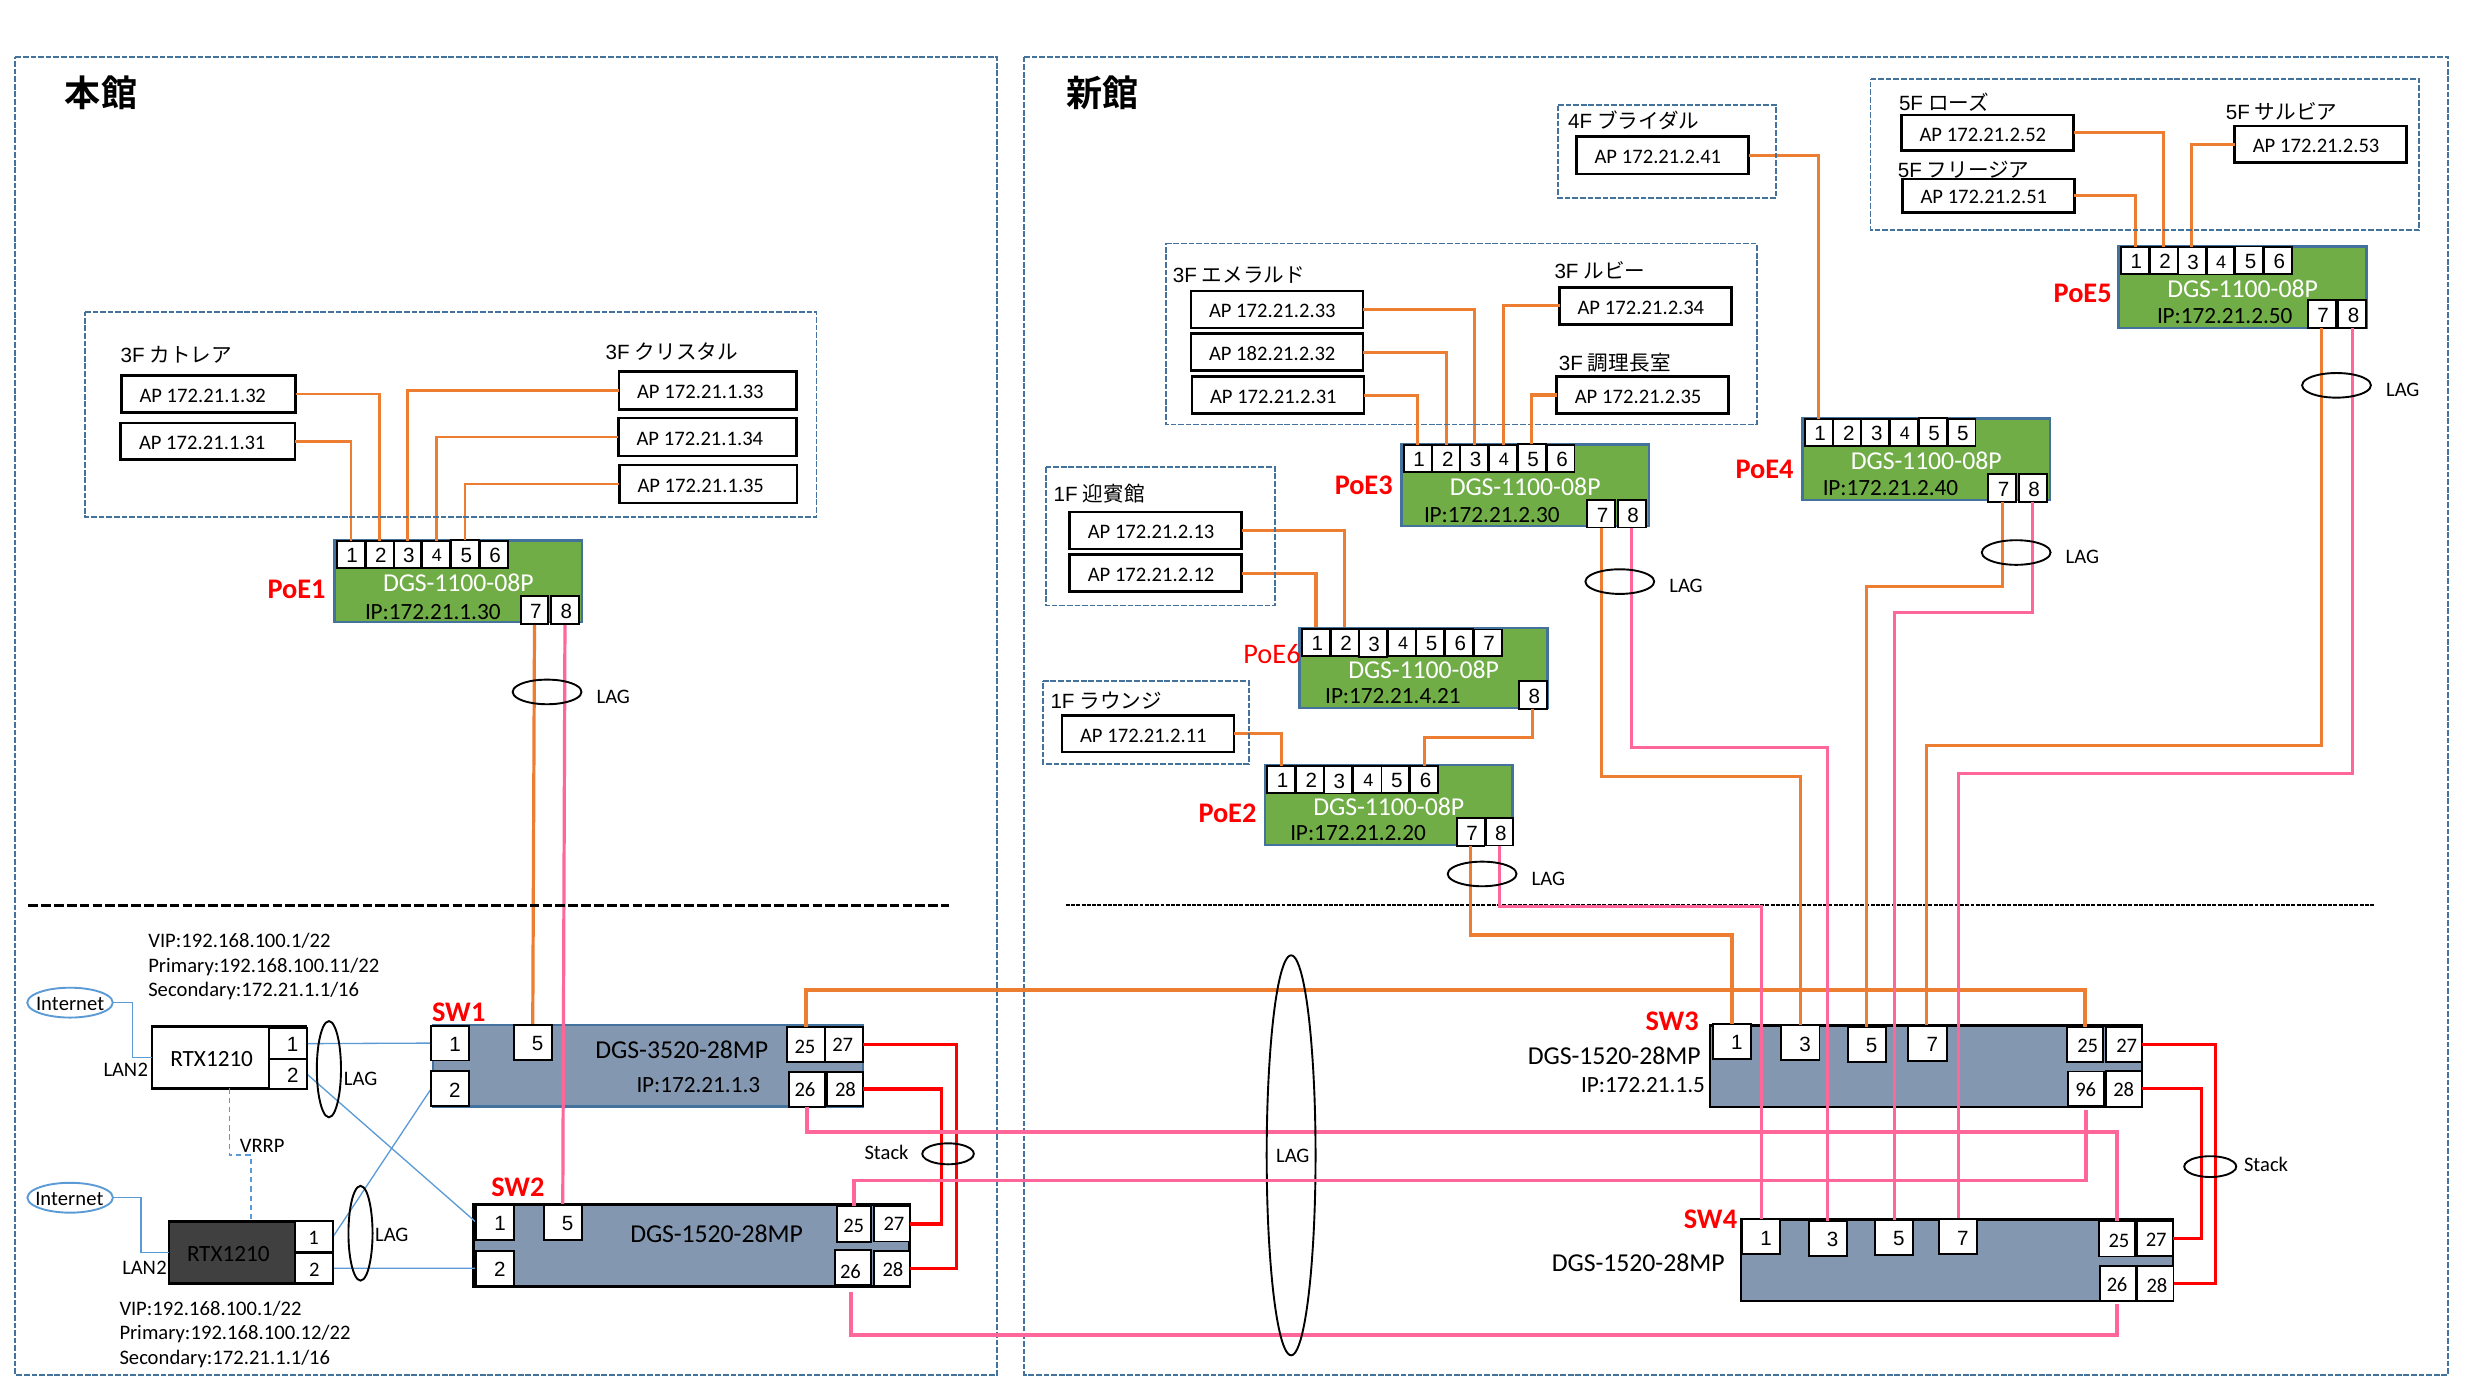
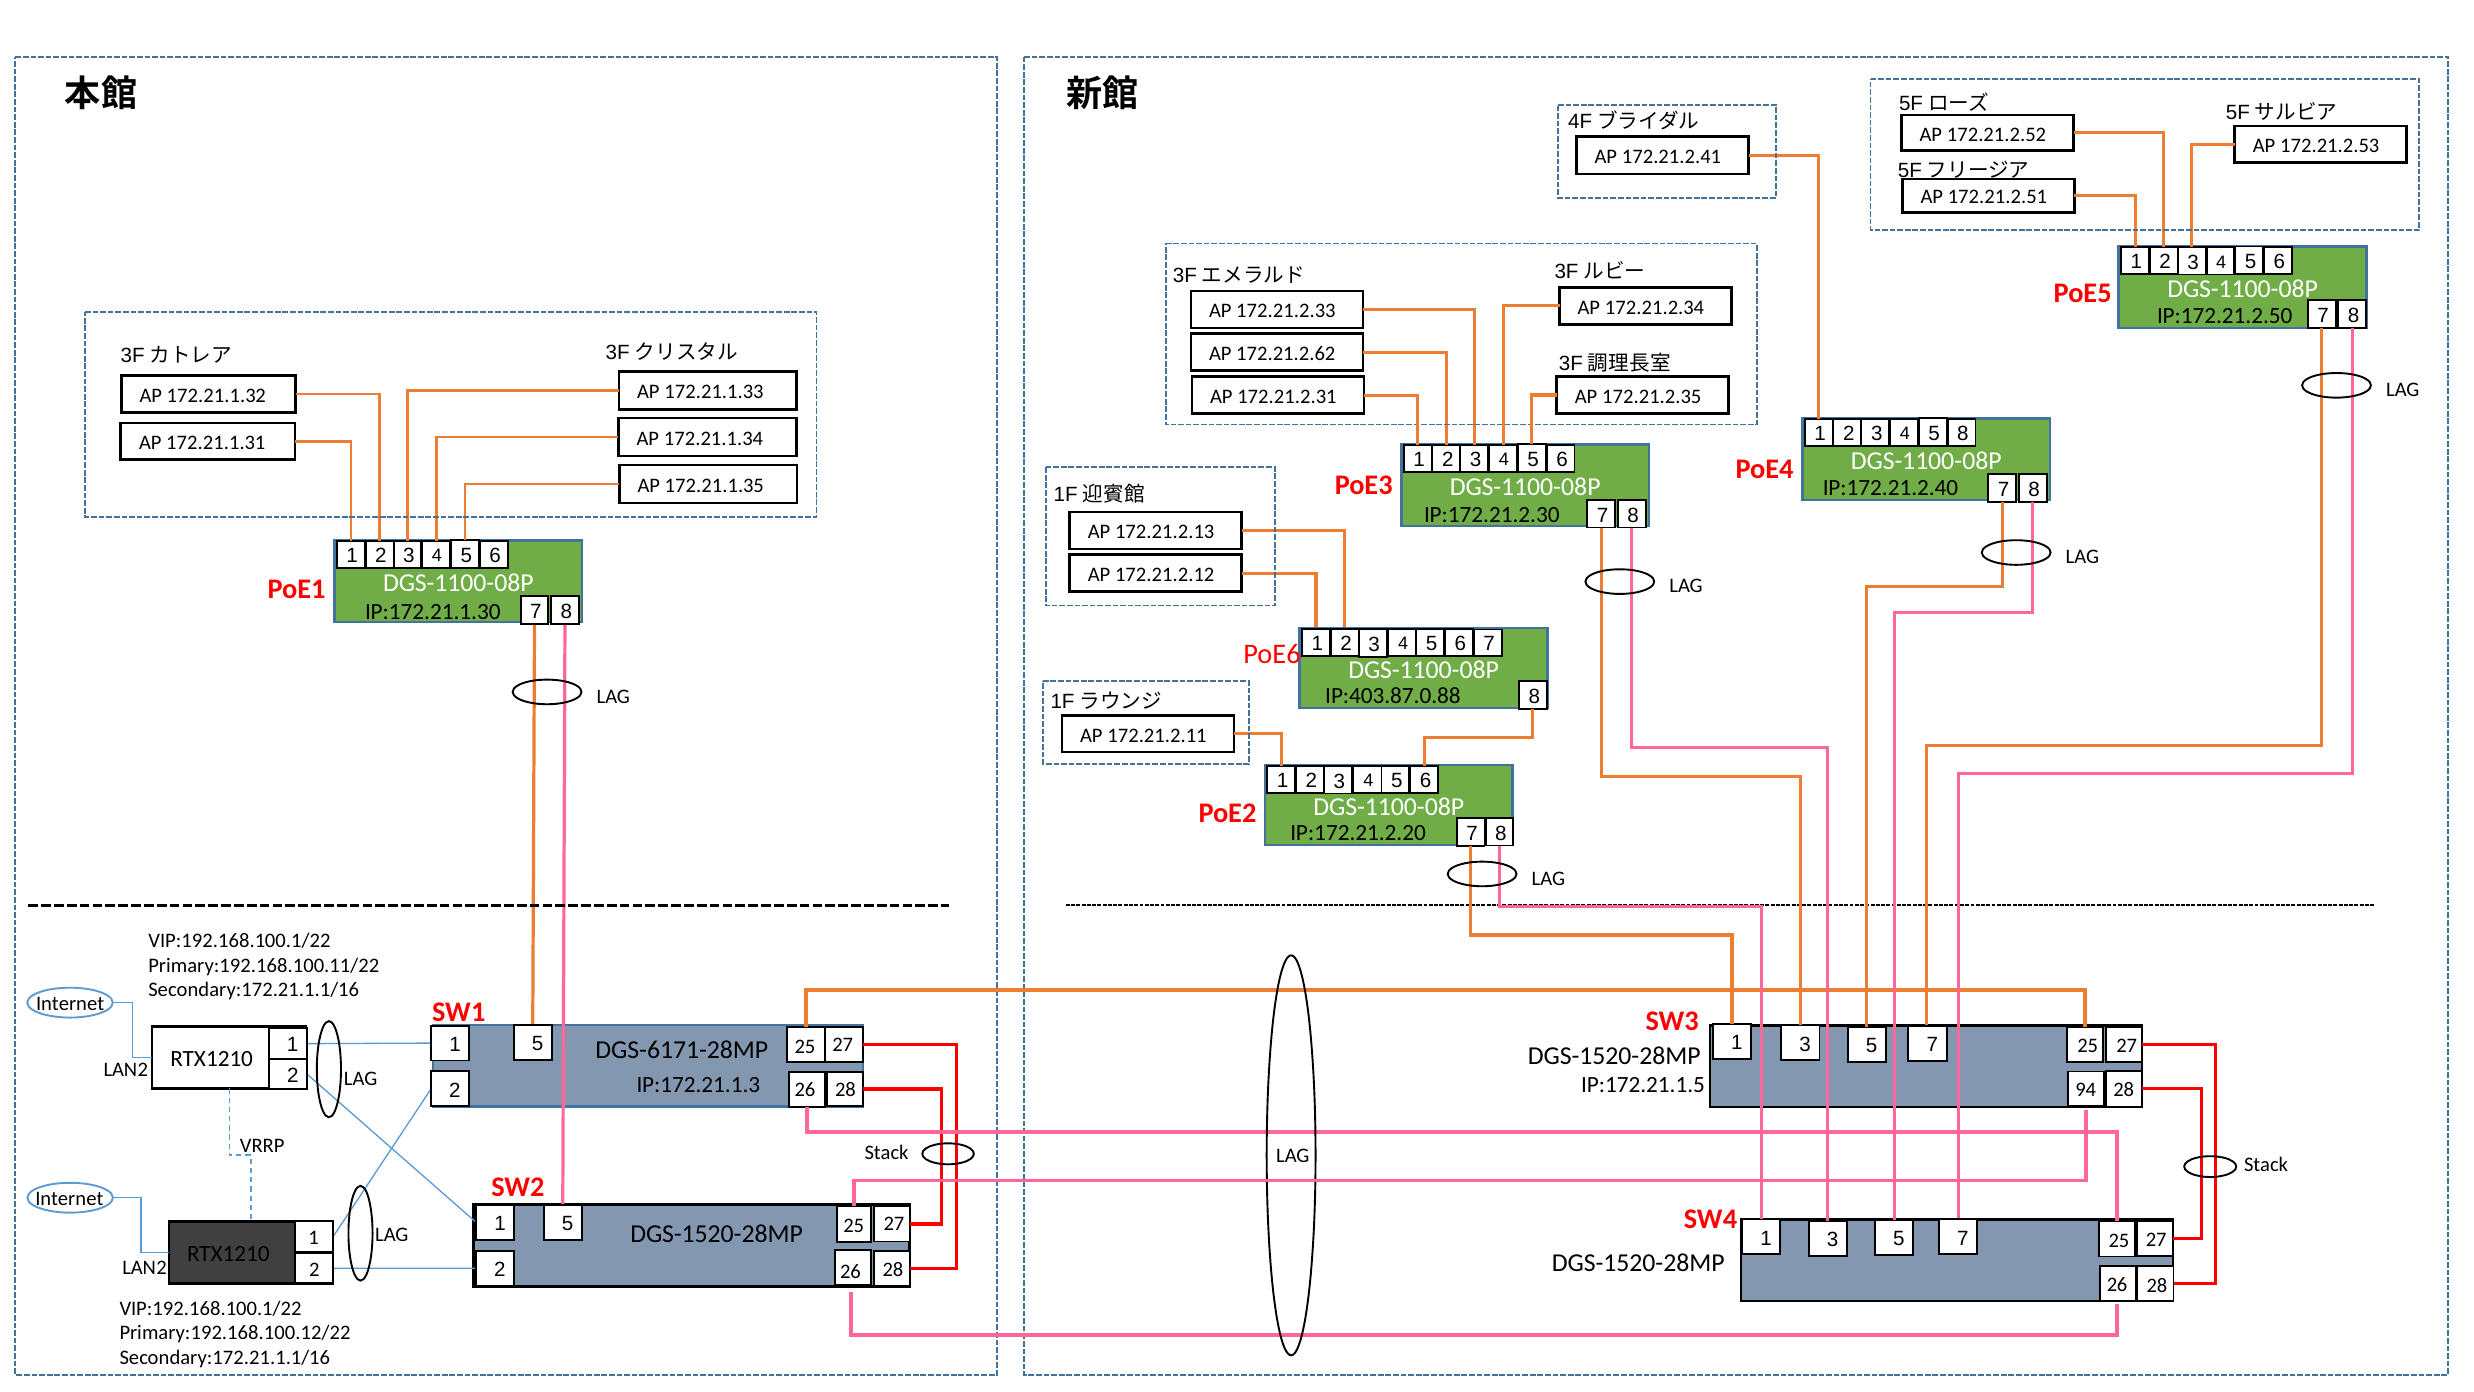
182.21.2.32: 182.21.2.32 -> 172.21.2.62
5 at (1963, 434): 5 -> 8
IP:172.21.4.21: IP:172.21.4.21 -> IP:403.87.0.88
DGS-3520-28MP: DGS-3520-28MP -> DGS-6171-28MP
96: 96 -> 94
